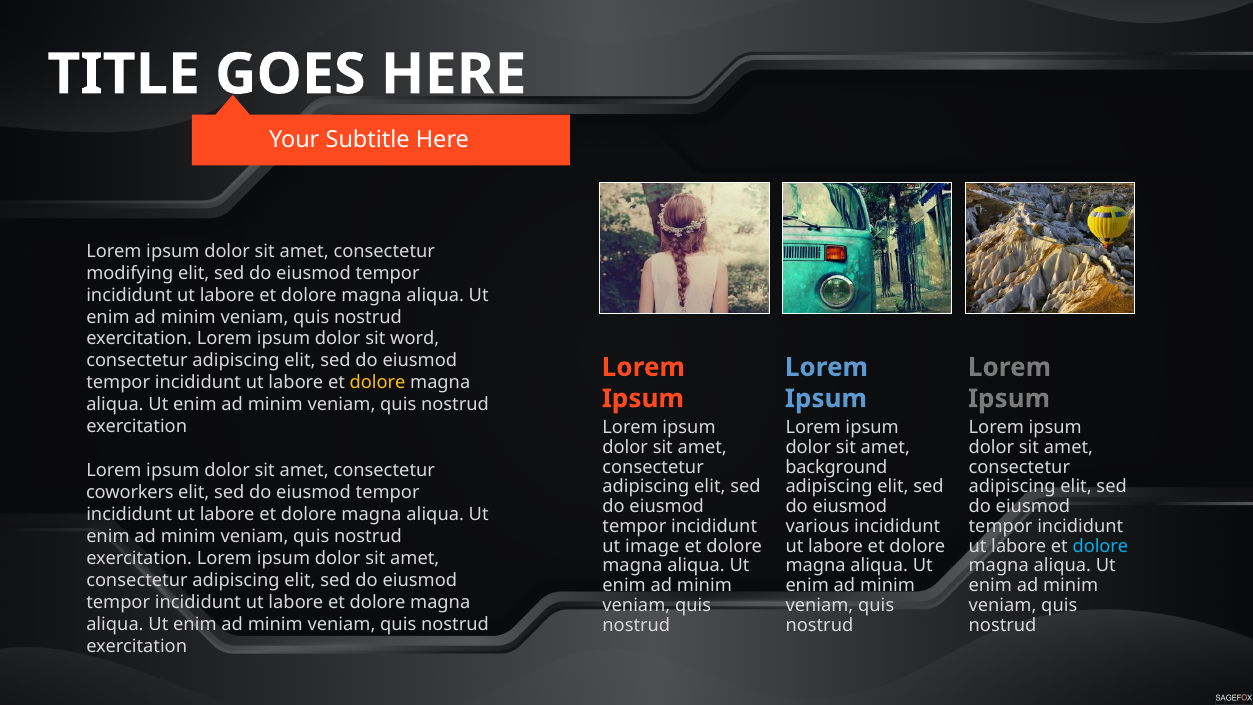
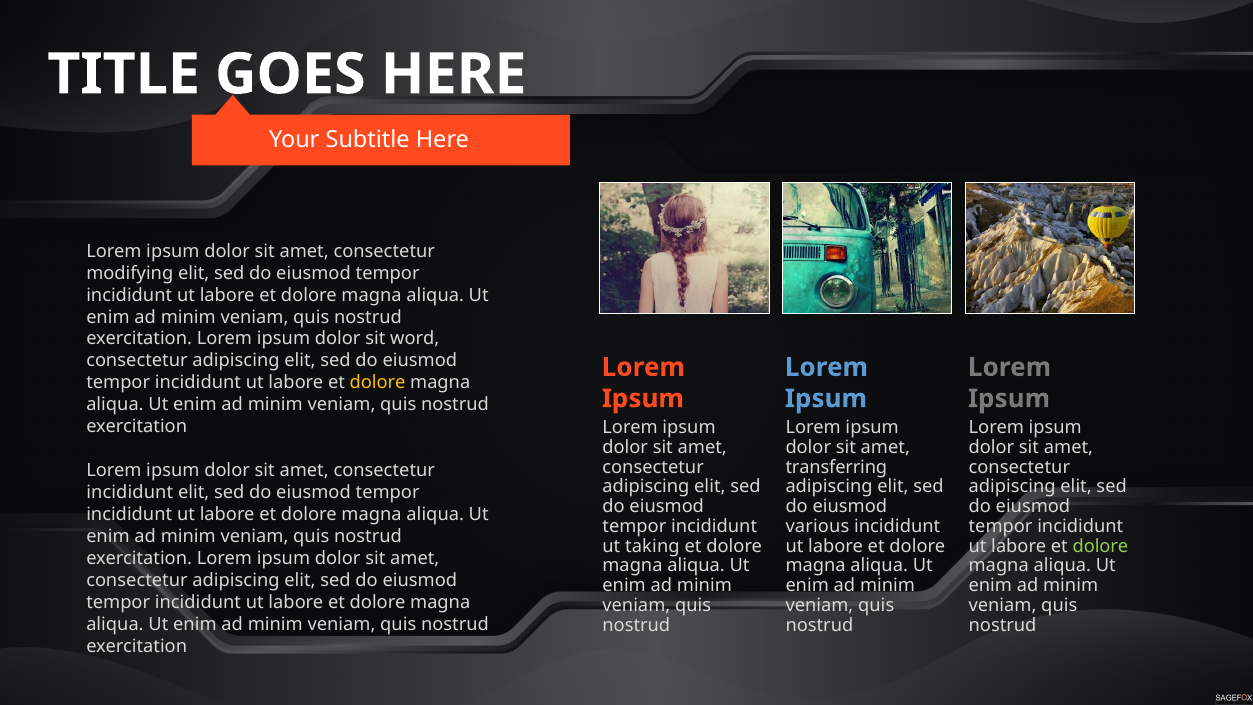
background: background -> transferring
coworkers at (130, 492): coworkers -> incididunt
image: image -> taking
dolore at (1100, 546) colour: light blue -> light green
